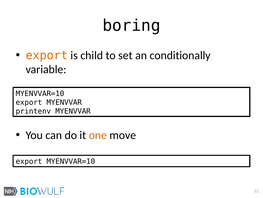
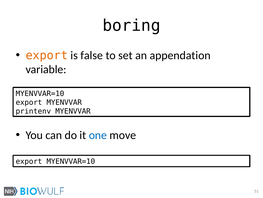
child: child -> false
conditionally: conditionally -> appendation
one colour: orange -> blue
